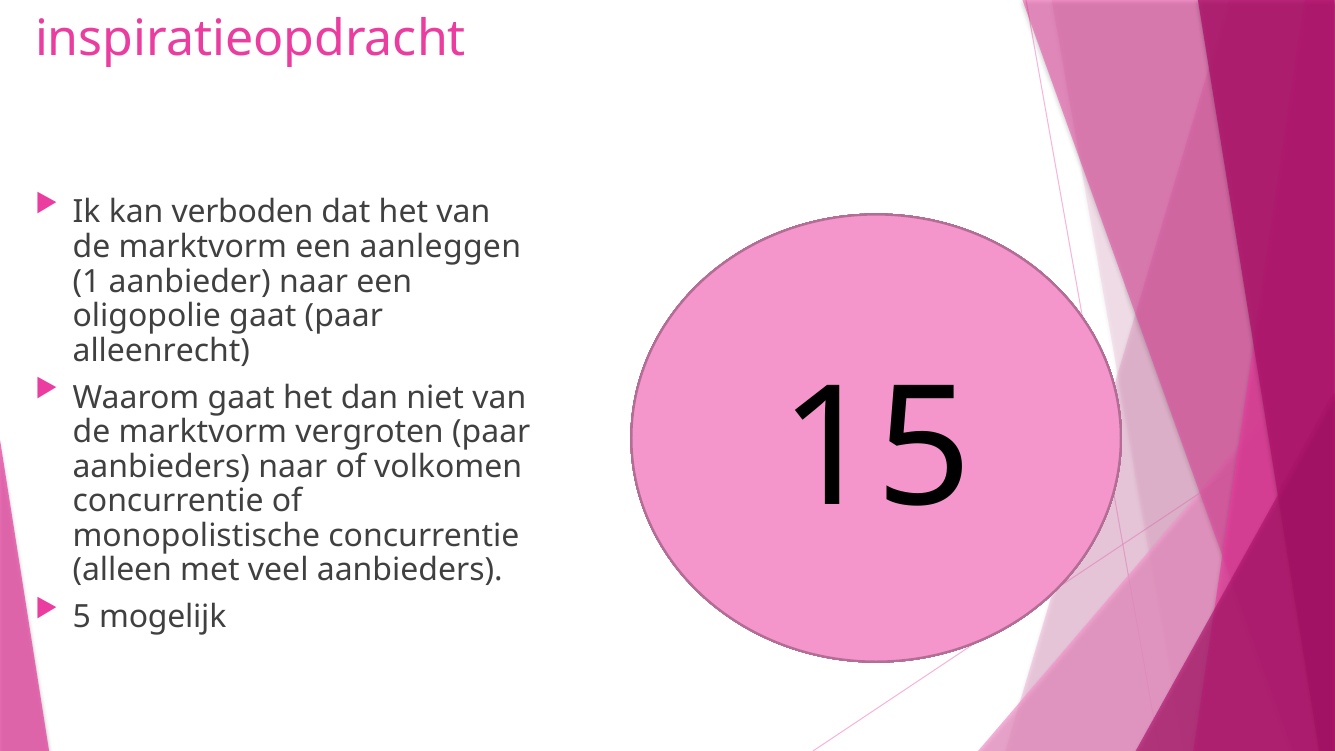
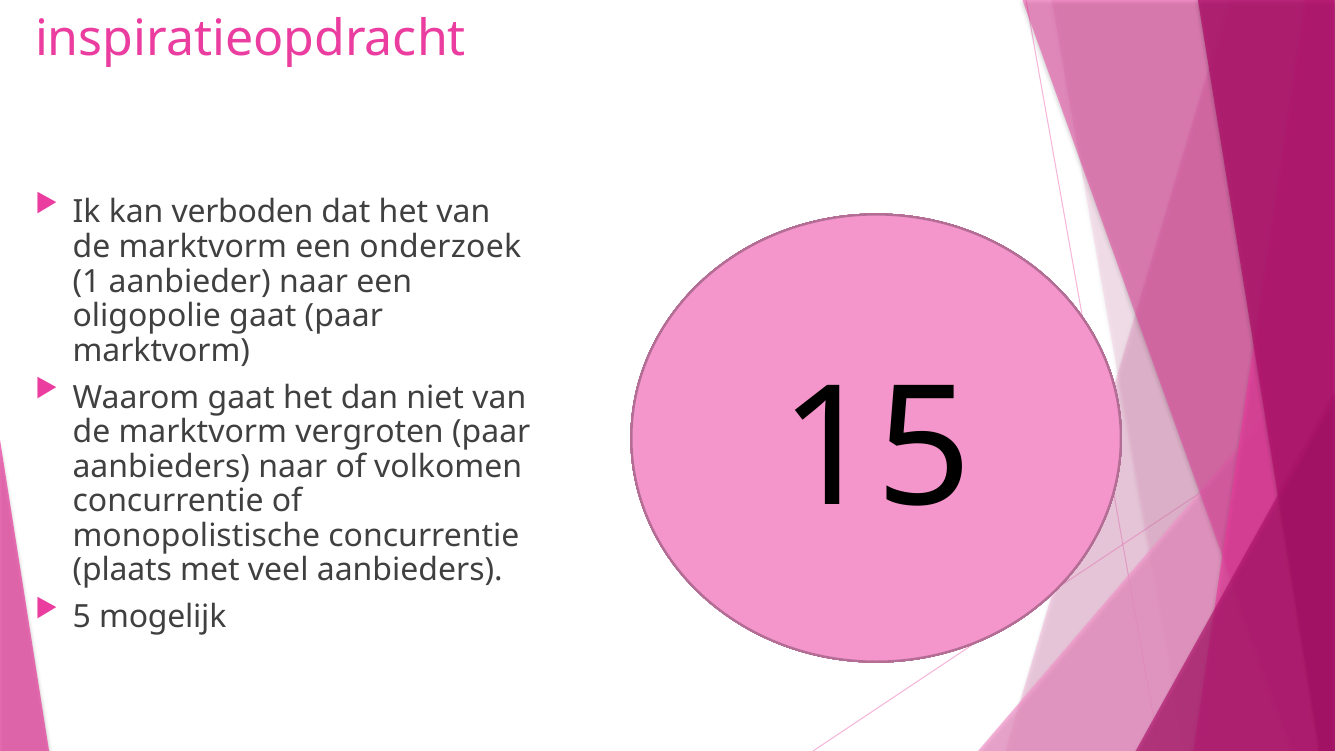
aanleggen: aanleggen -> onderzoek
alleenrecht at (161, 350): alleenrecht -> marktvorm
alleen: alleen -> plaats
